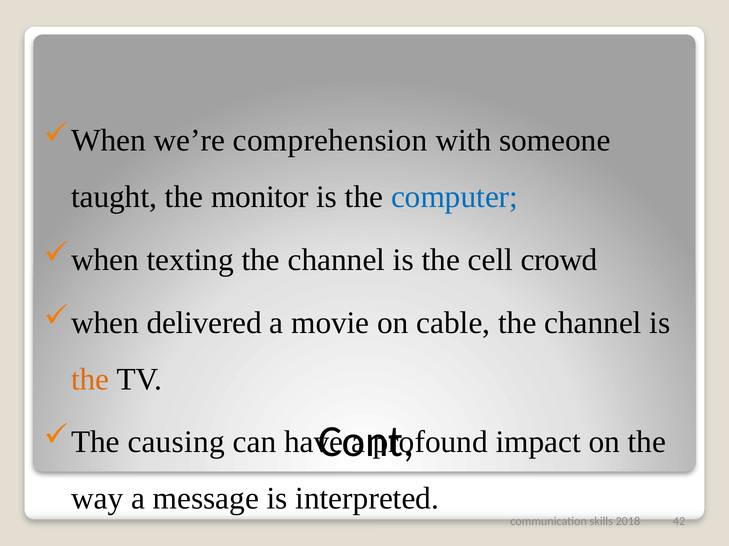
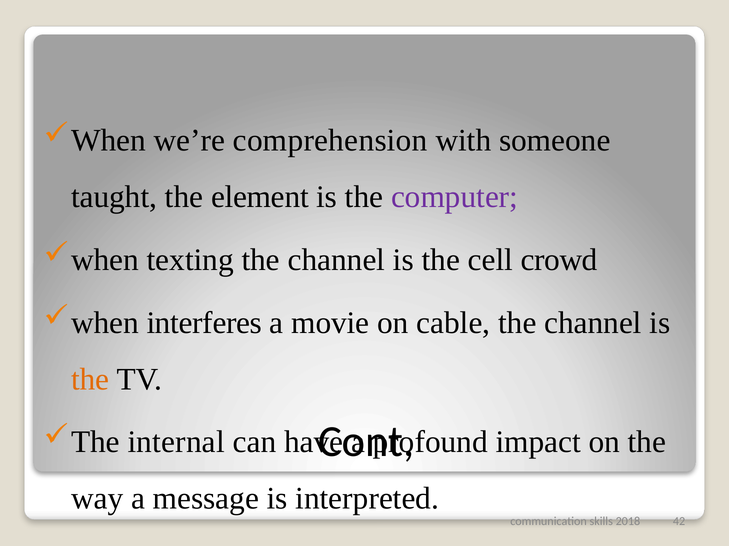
monitor: monitor -> element
computer colour: blue -> purple
delivered: delivered -> interferes
causing: causing -> internal
